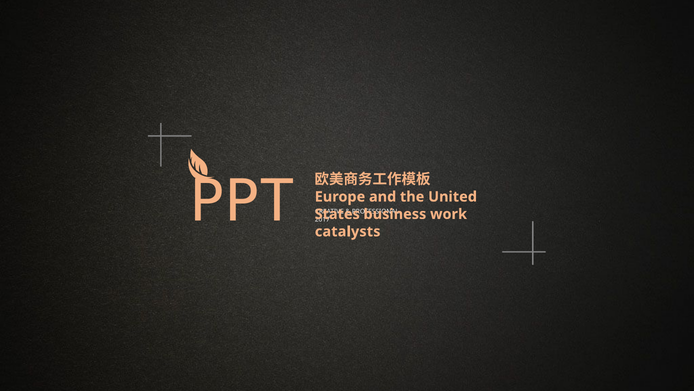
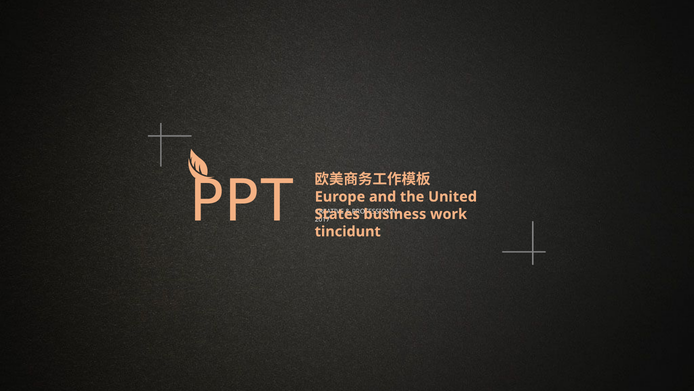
catalysts: catalysts -> tincidunt
